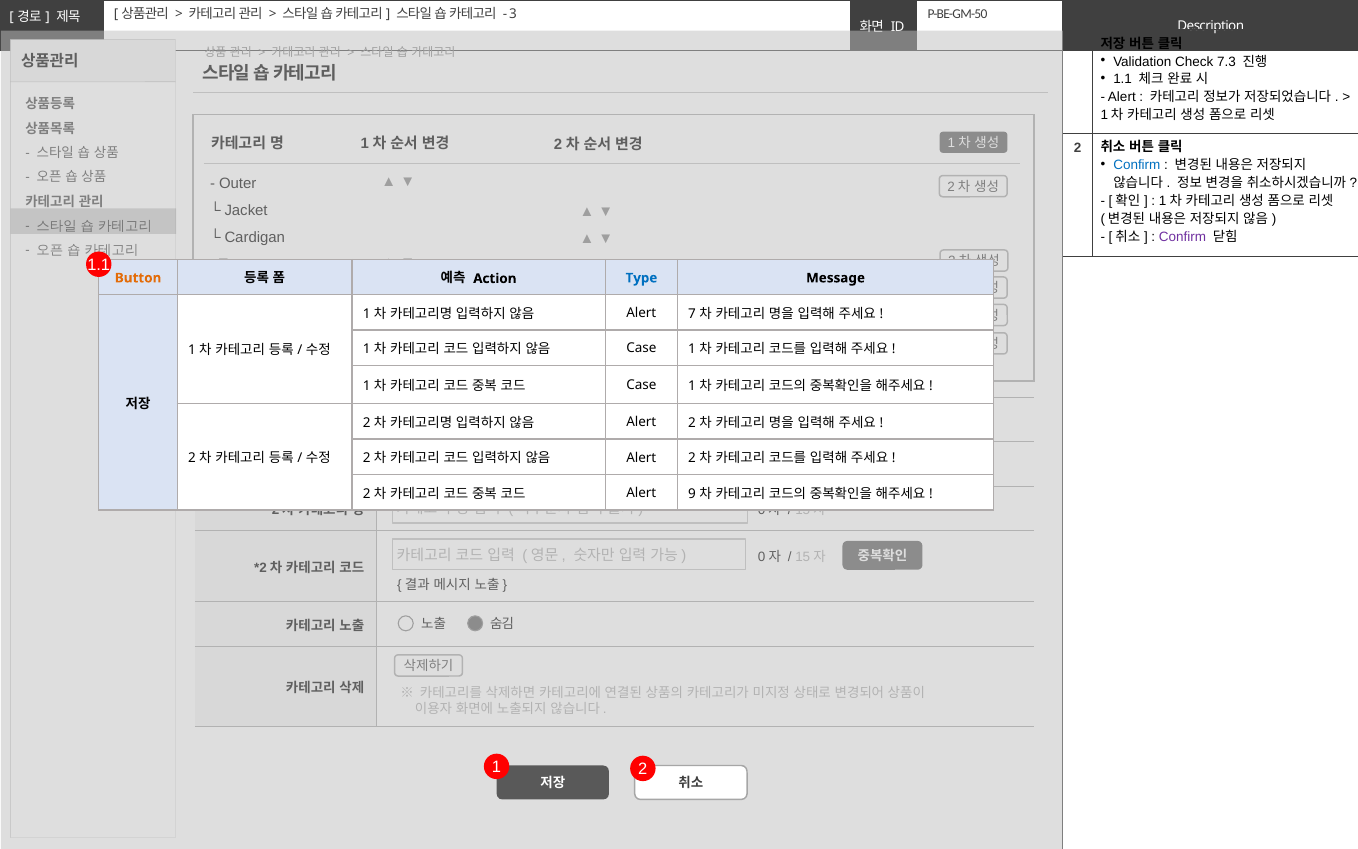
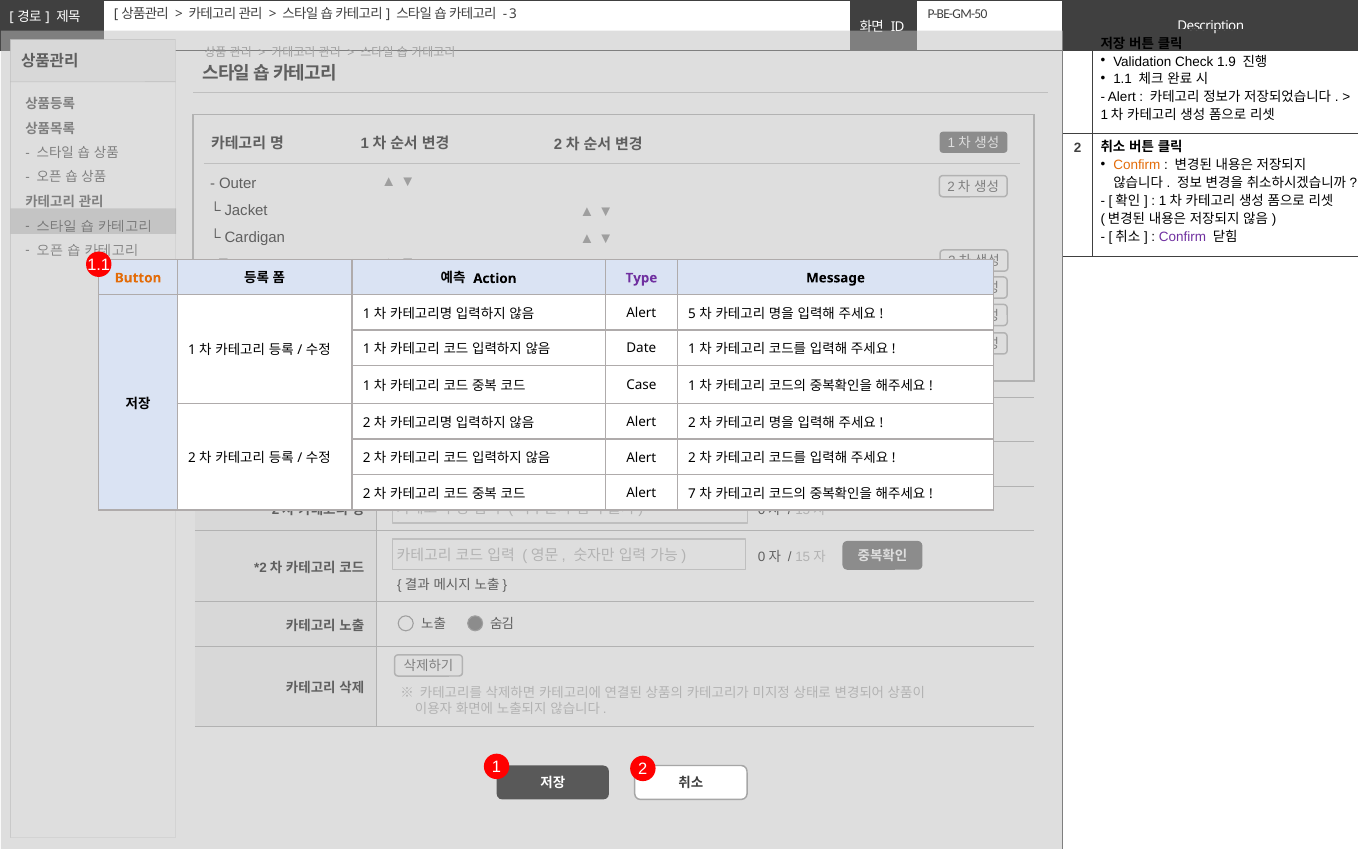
7.3: 7.3 -> 1.9
Confirm at (1137, 165) colour: blue -> orange
Type colour: blue -> purple
7: 7 -> 5
Case at (641, 348): Case -> Date
9: 9 -> 7
